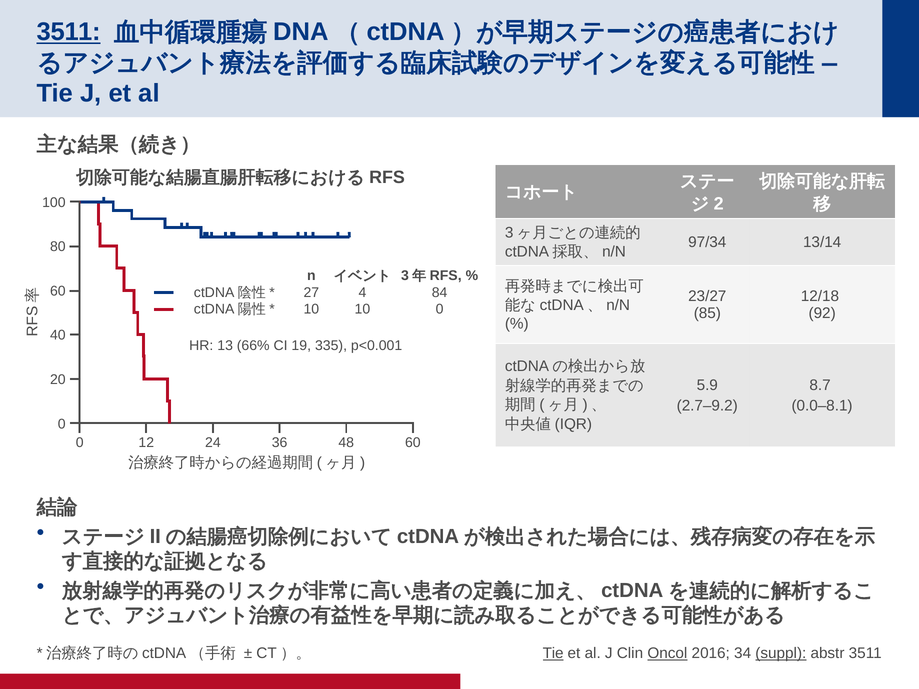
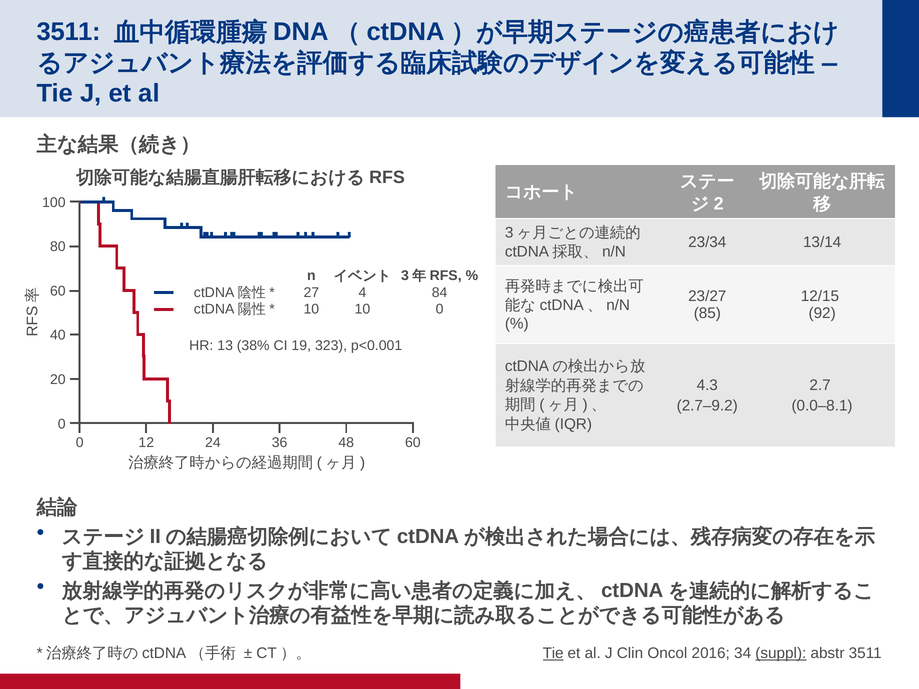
3511 at (69, 32) underline: present -> none
97/34: 97/34 -> 23/34
12/18: 12/18 -> 12/15
66%: 66% -> 38%
335: 335 -> 323
5.9: 5.9 -> 4.3
8.7: 8.7 -> 2.7
Oncol underline: present -> none
